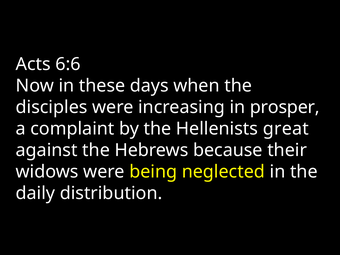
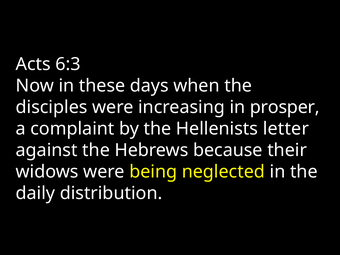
6:6: 6:6 -> 6:3
great: great -> letter
